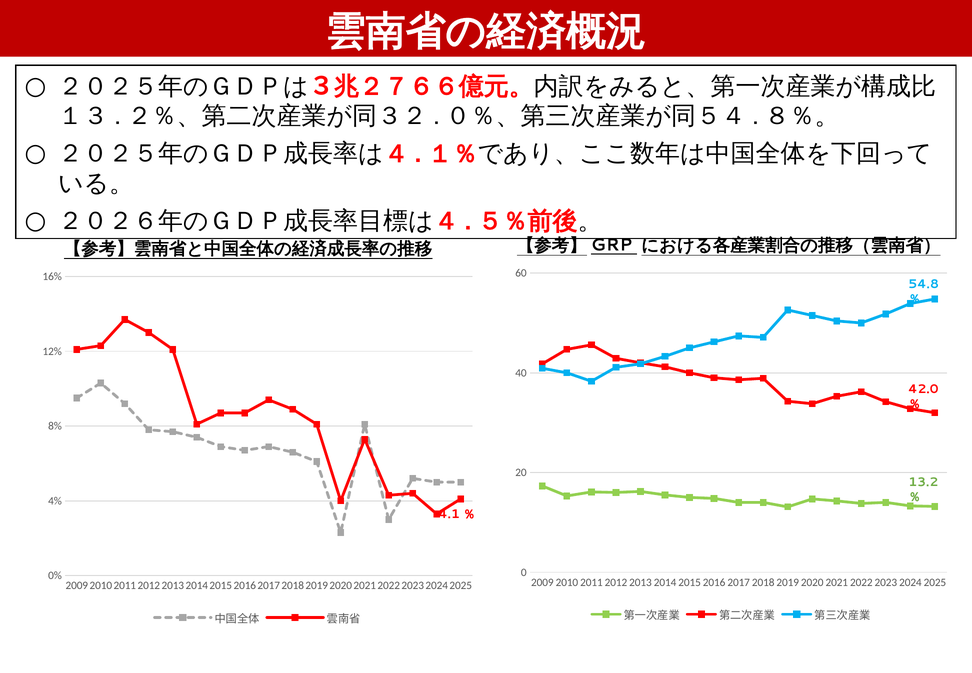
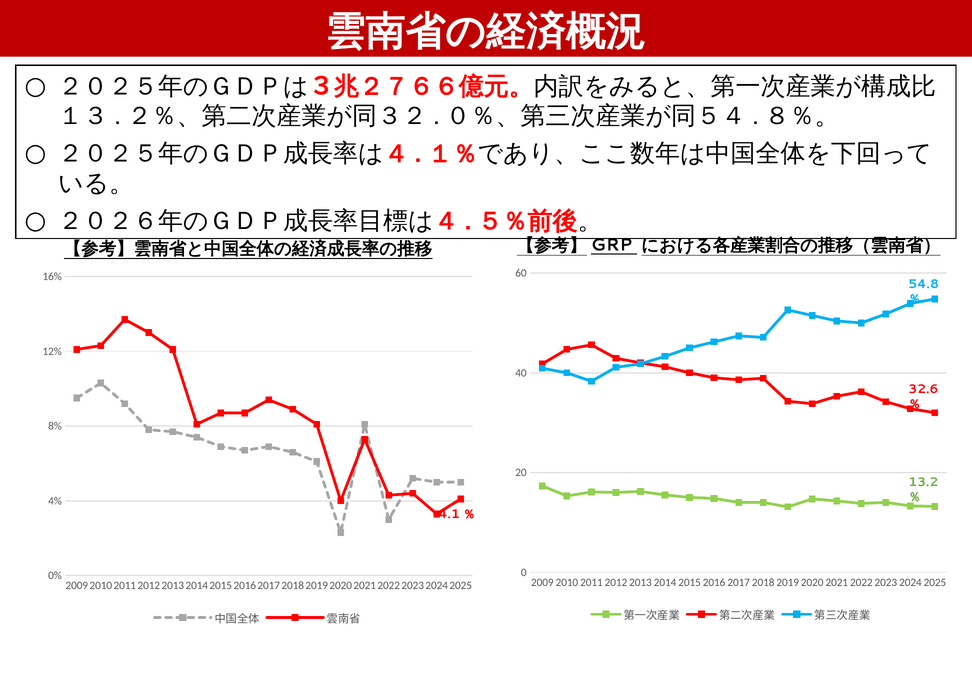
42.0: 42.0 -> 32.6
